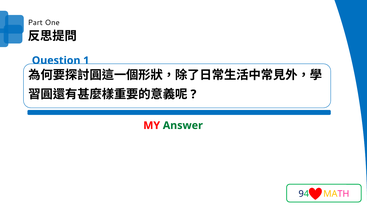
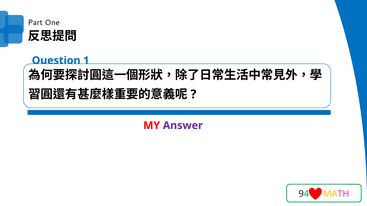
Answer colour: green -> purple
